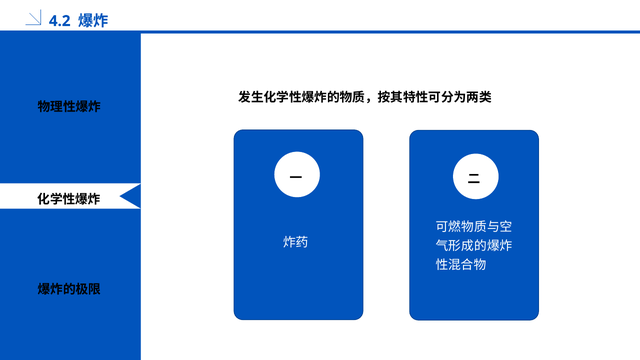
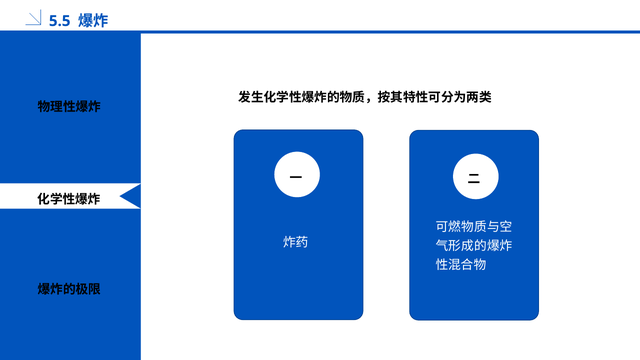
4.2: 4.2 -> 5.5
